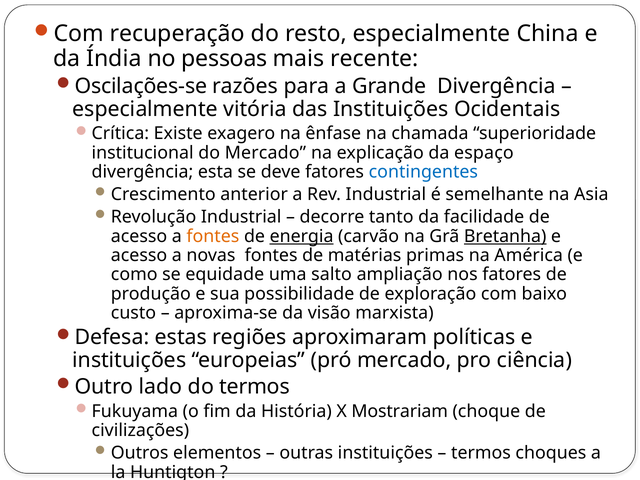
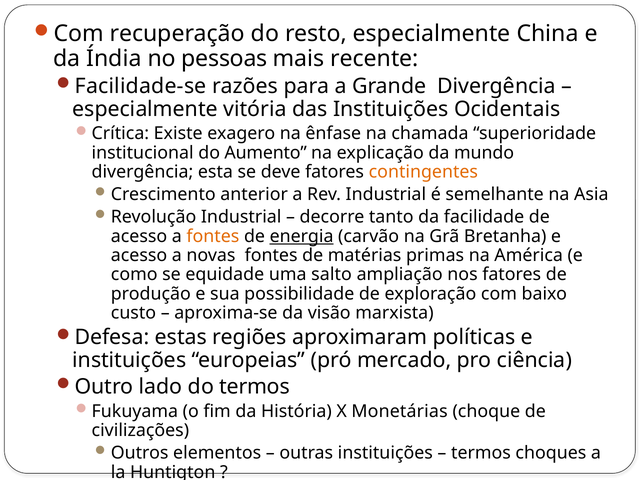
Oscilações-se: Oscilações-se -> Facilidade-se
do Mercado: Mercado -> Aumento
da espaço: espaço -> mundo
contingentes colour: blue -> orange
Bretanha underline: present -> none
Mostrariam: Mostrariam -> Monetárias
